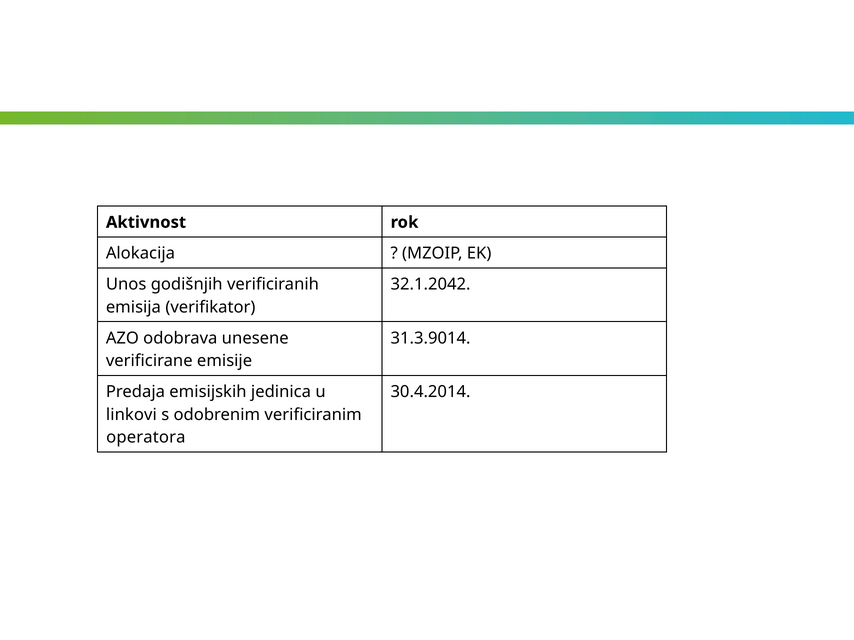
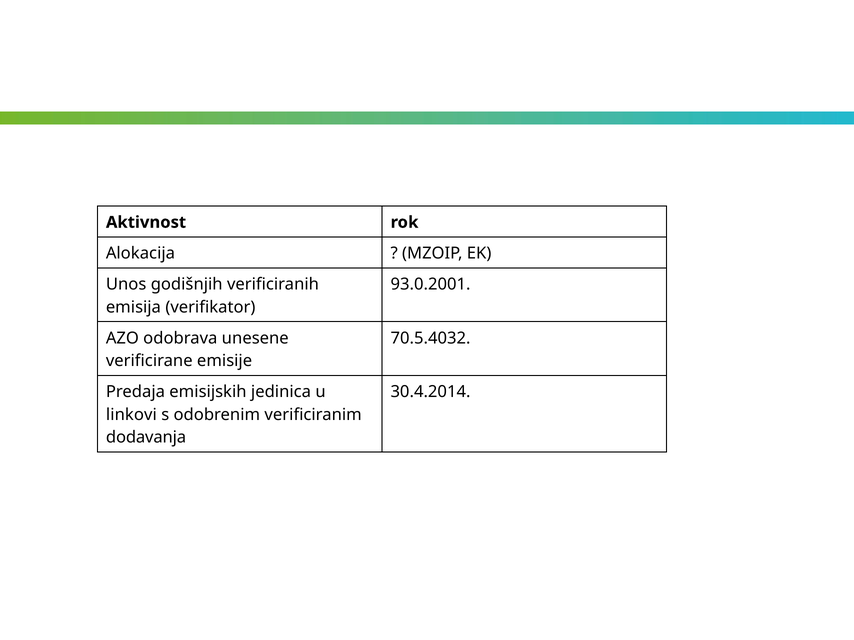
32.1.2042: 32.1.2042 -> 93.0.2001
31.3.9014: 31.3.9014 -> 70.5.4032
operatora: operatora -> dodavanja
